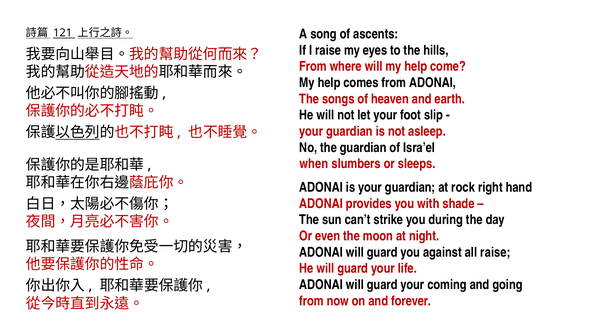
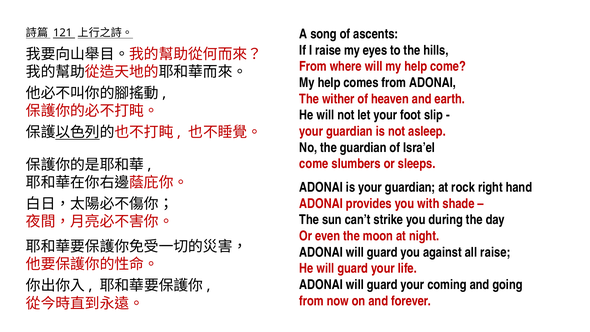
songs: songs -> wither
when at (314, 164): when -> come
